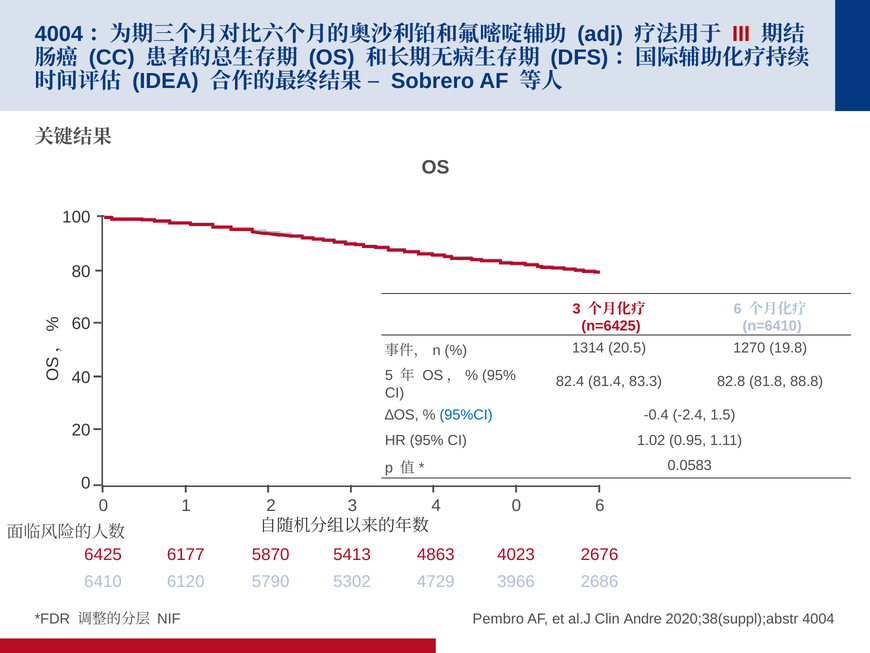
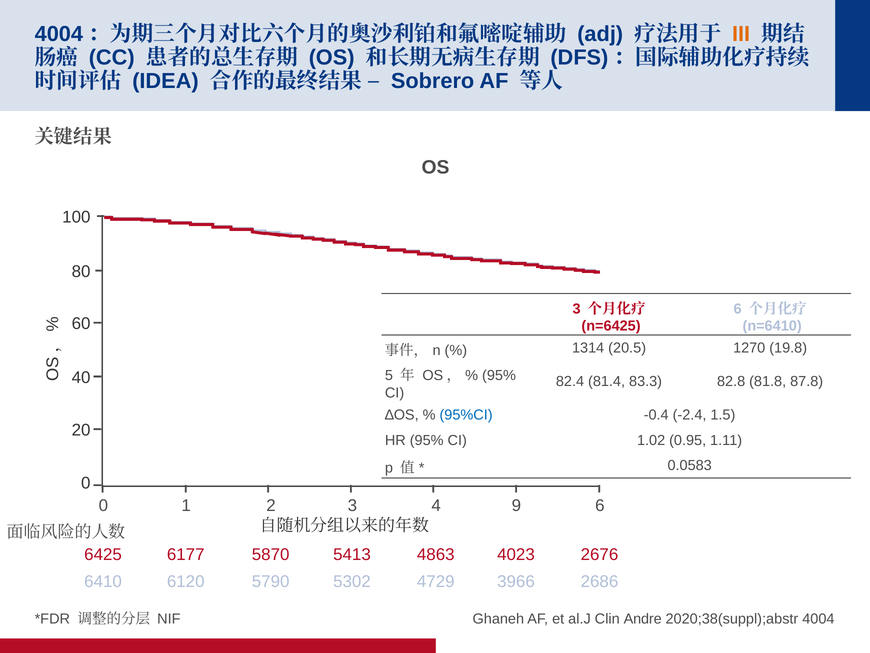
III colour: red -> orange
88.8: 88.8 -> 87.8
4 0: 0 -> 9
Pembro: Pembro -> Ghaneh
